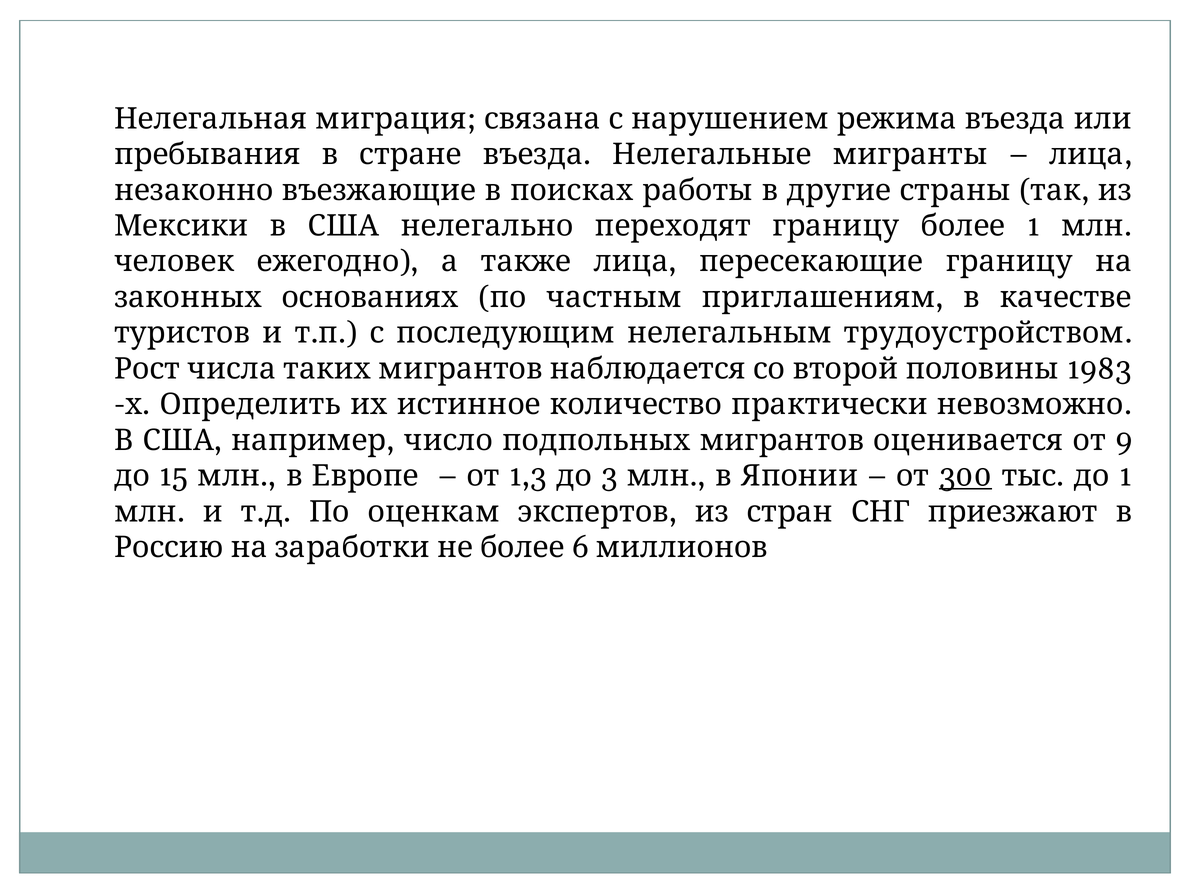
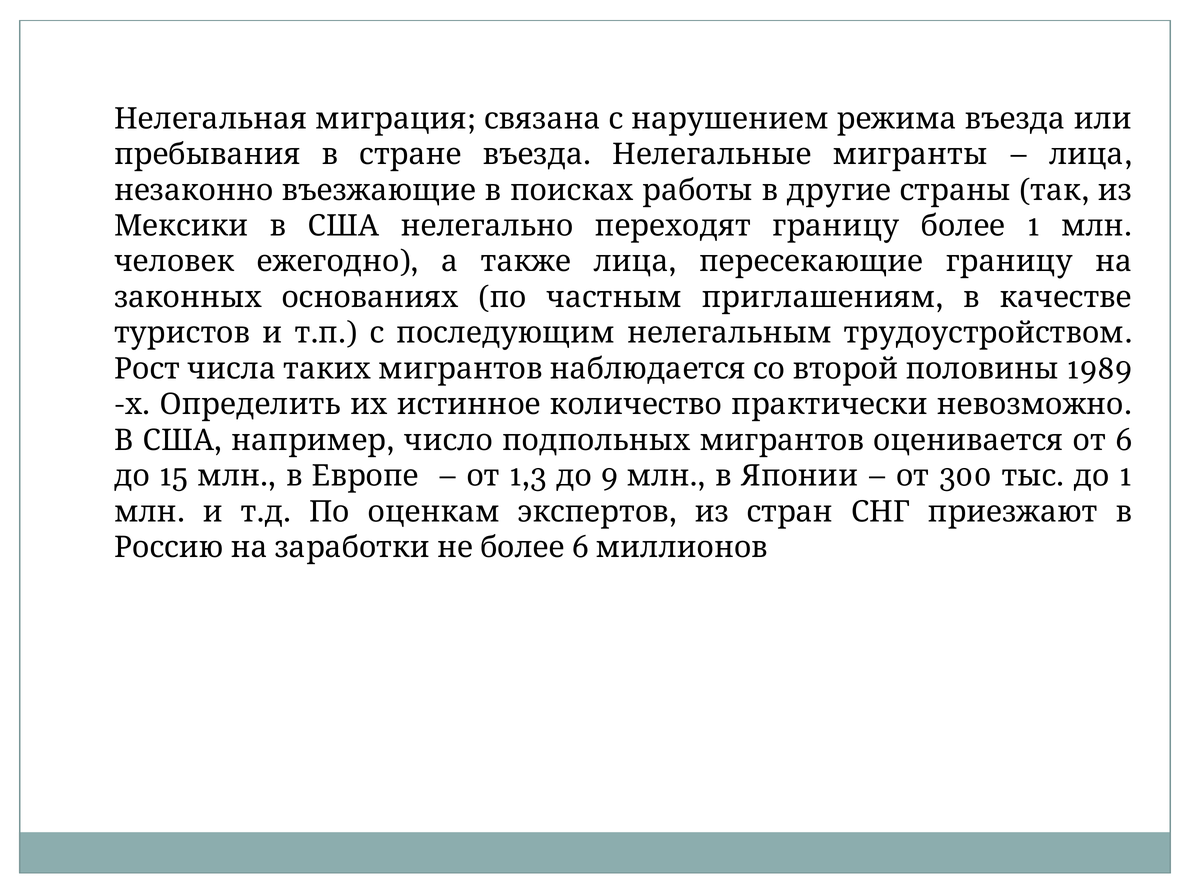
1983: 1983 -> 1989
9 at (1124, 440): 9 -> 6
3: 3 -> 9
300 underline: present -> none
